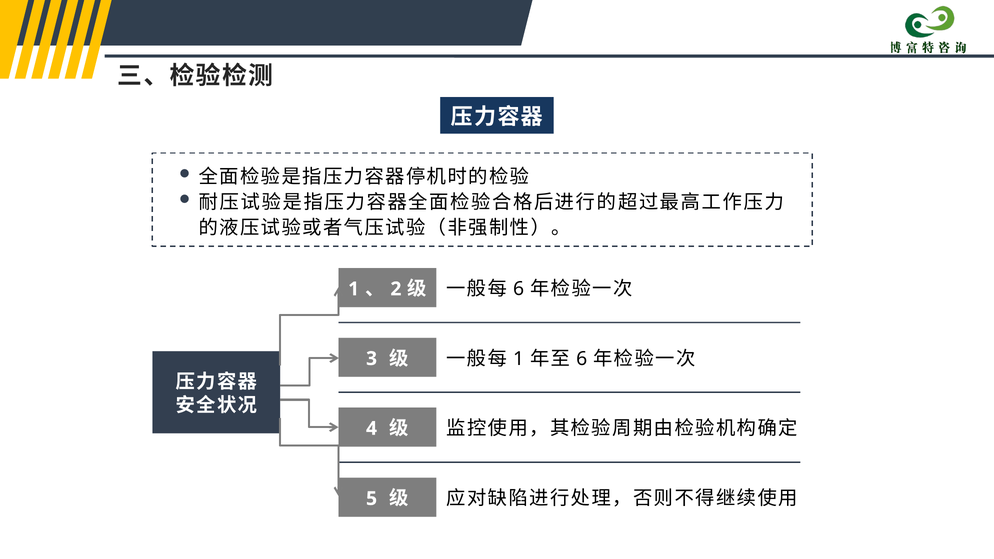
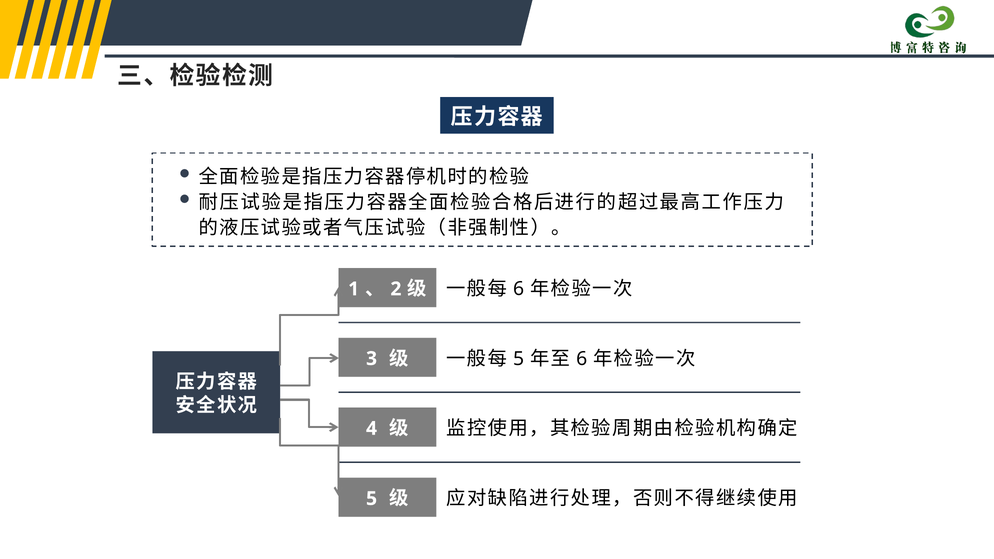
1 at (519, 359): 1 -> 5
